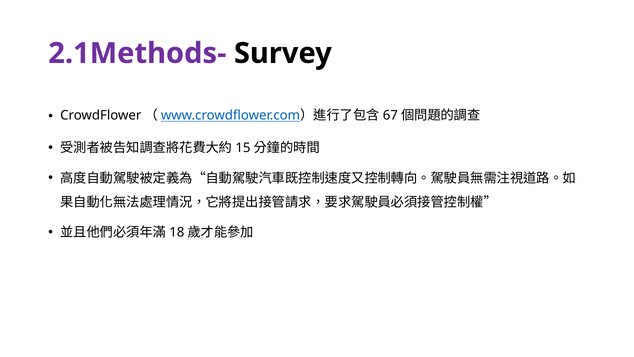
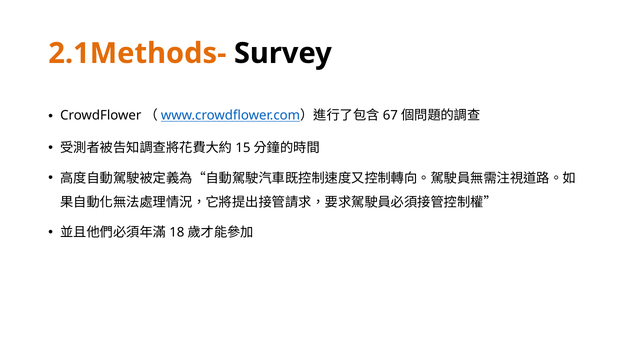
2.1Methods- colour: purple -> orange
